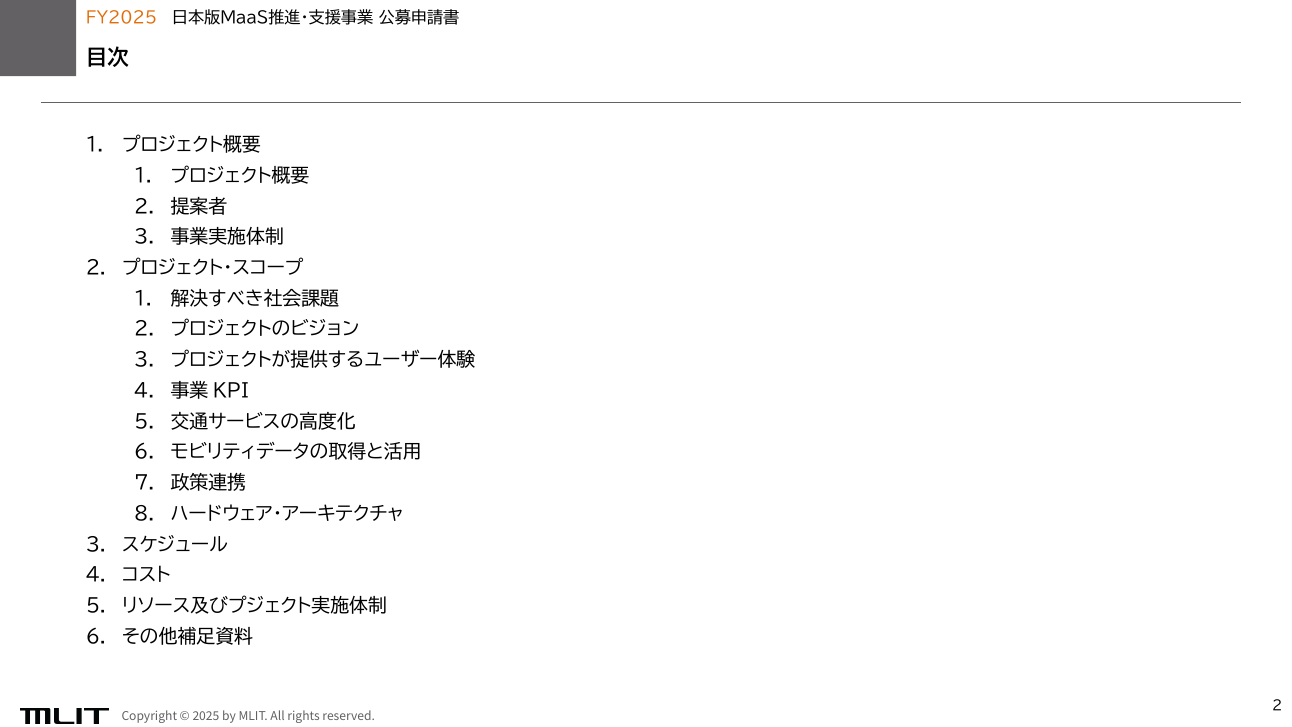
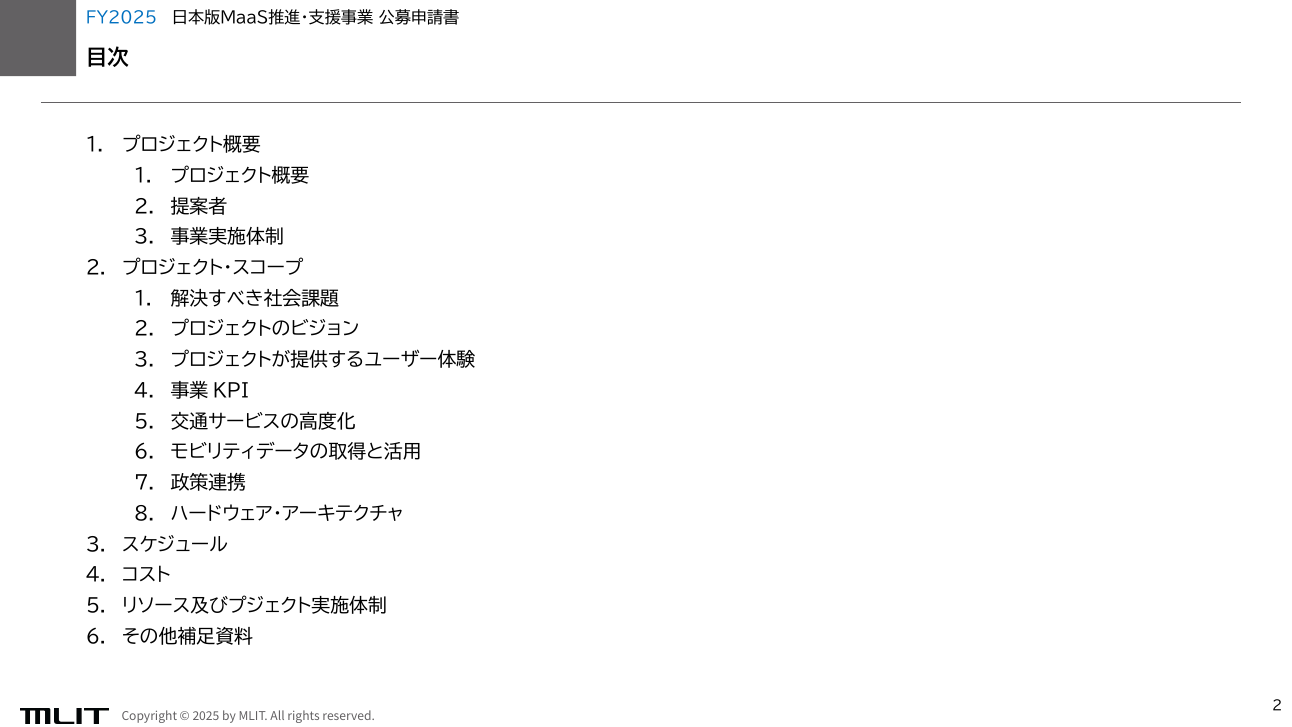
FY2025 colour: orange -> blue
